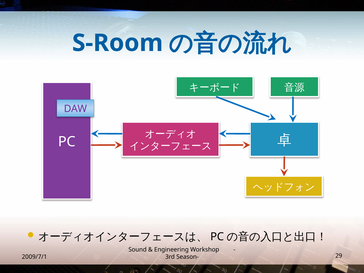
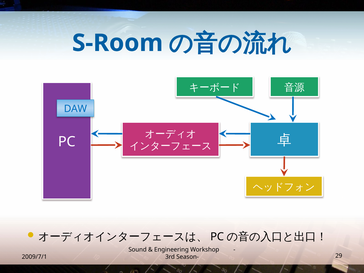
DAW colour: purple -> blue
